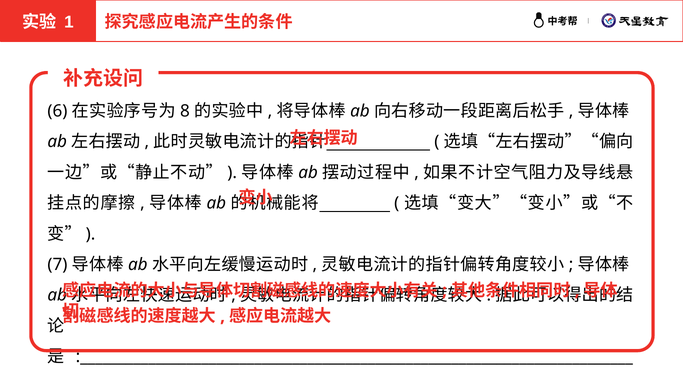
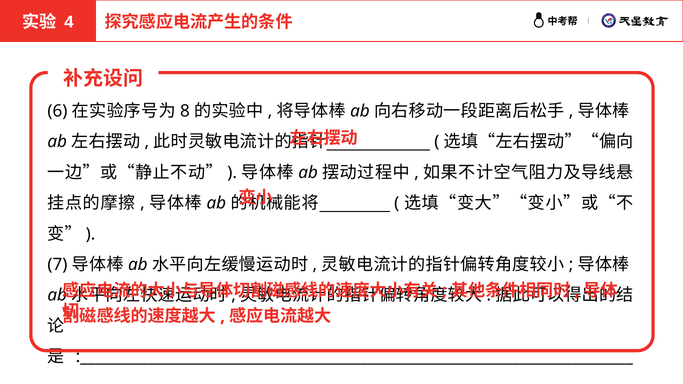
1: 1 -> 4
